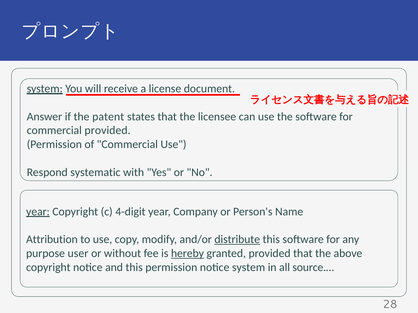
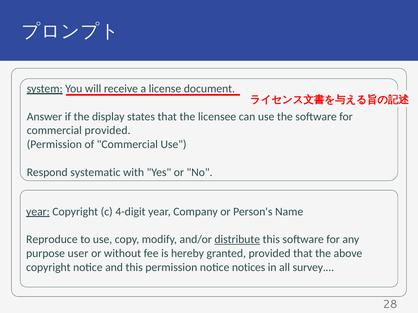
patent: patent -> display
Attribution: Attribution -> Reproduce
hereby underline: present -> none
notice system: system -> notices
source.…: source.… -> survey.…
